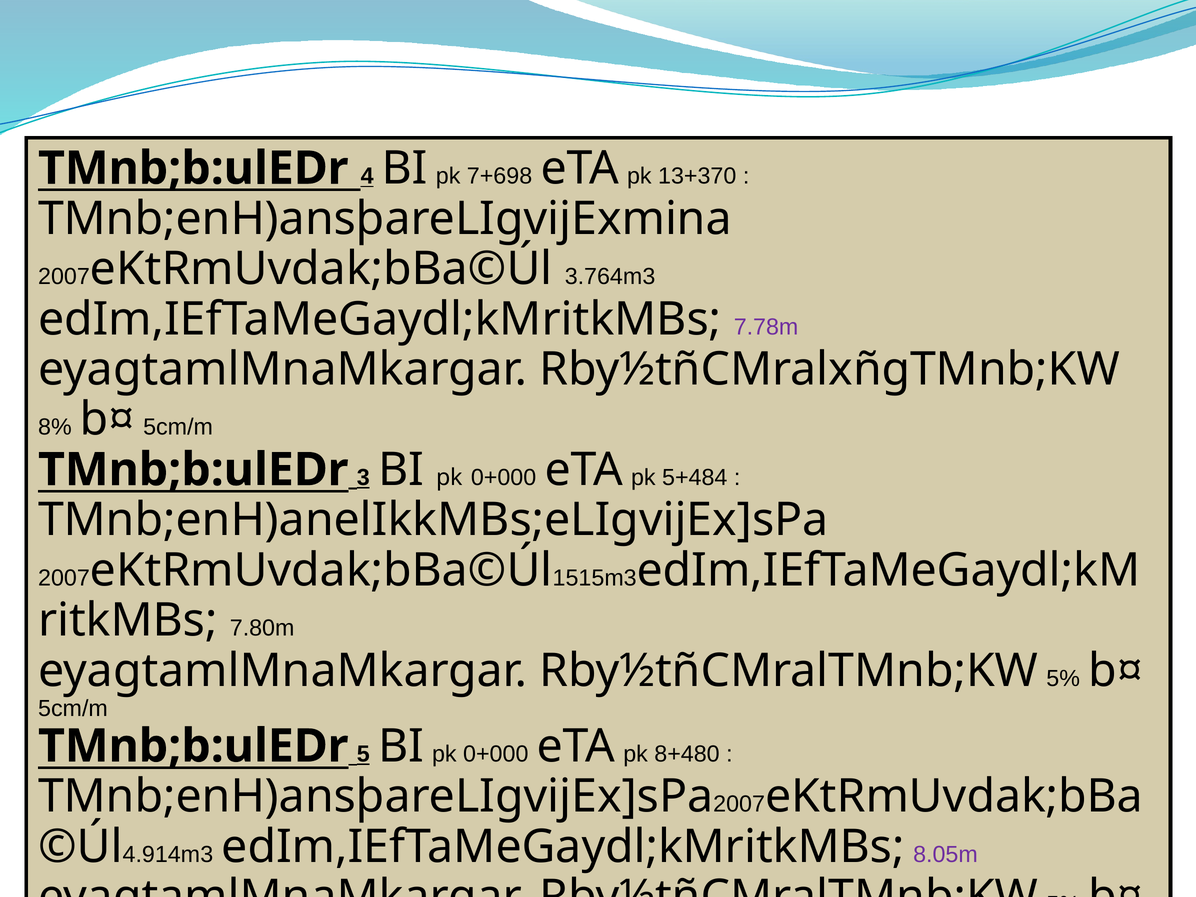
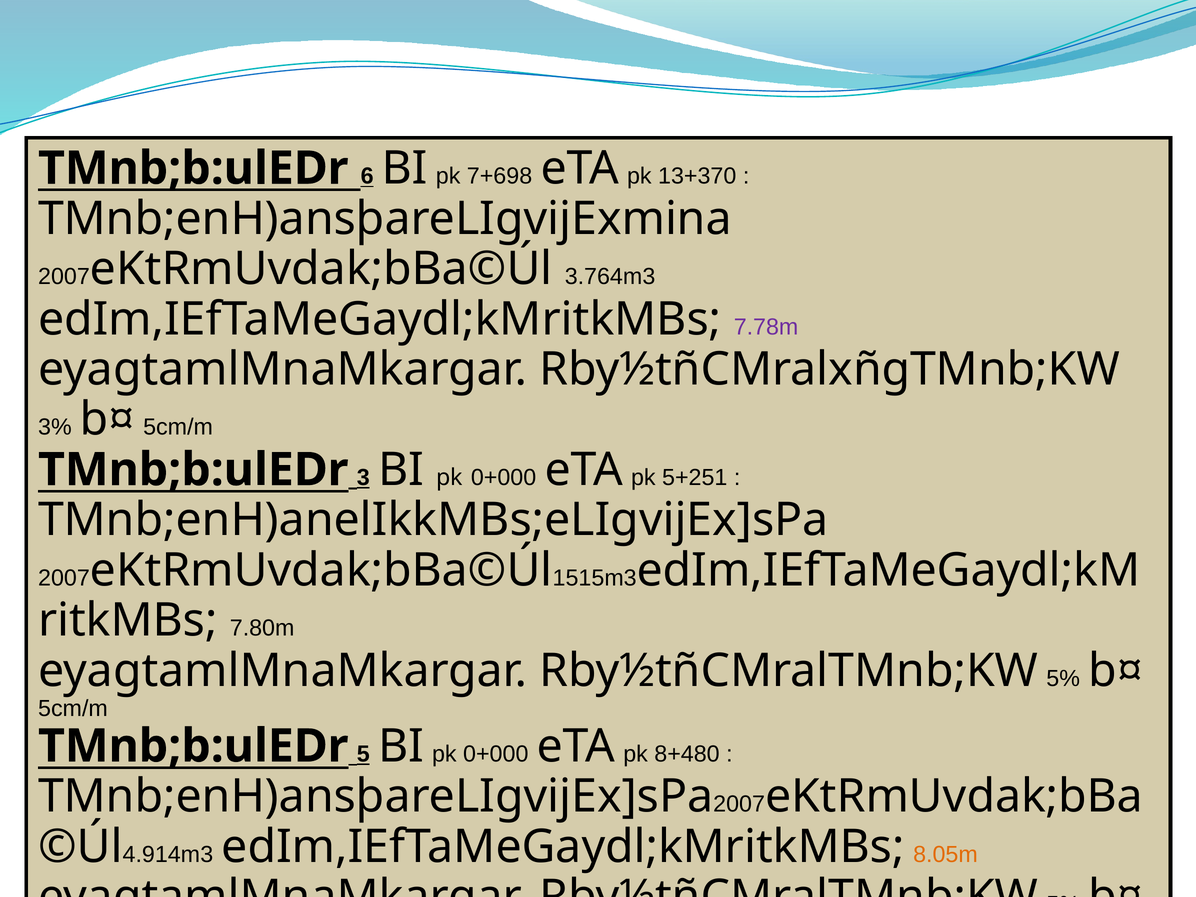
4: 4 -> 6
8%: 8% -> 3%
5+484: 5+484 -> 5+251
8.05m colour: purple -> orange
